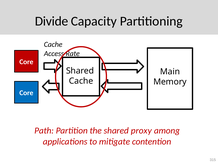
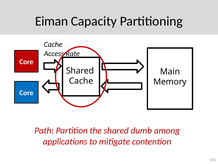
Divide: Divide -> Eiman
proxy: proxy -> dumb
